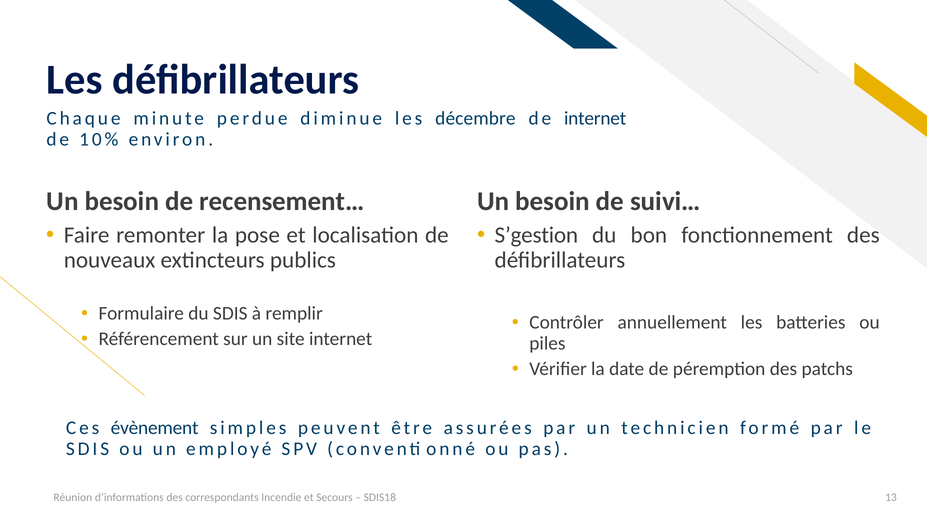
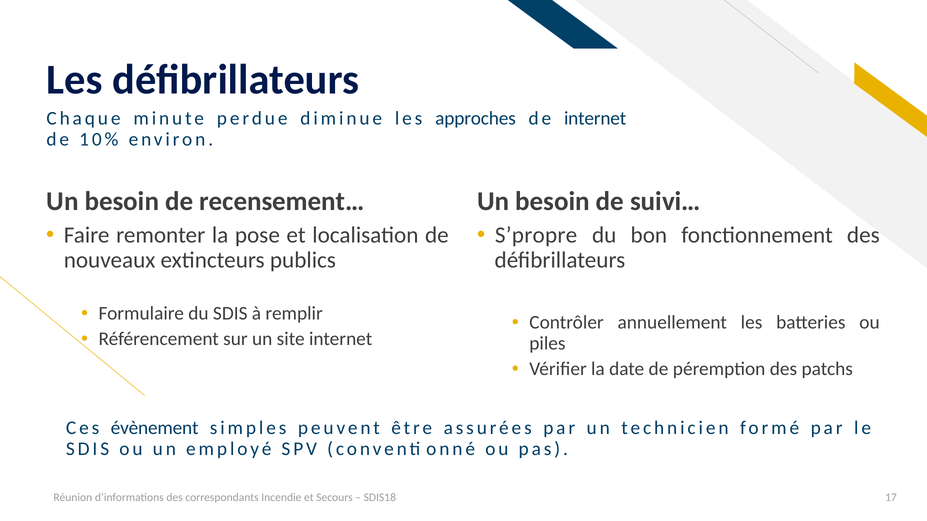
décembre: décembre -> approches
S’gestion: S’gestion -> S’propre
13: 13 -> 17
